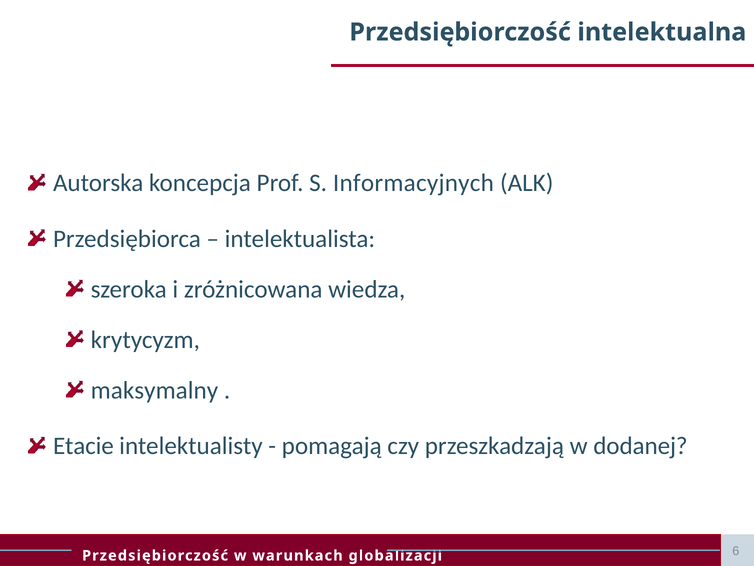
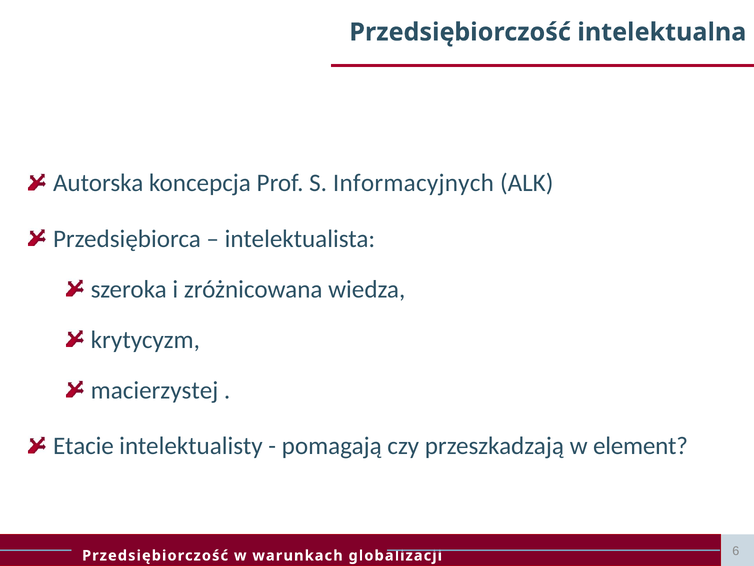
maksymalny: maksymalny -> macierzystej
dodanej: dodanej -> element
